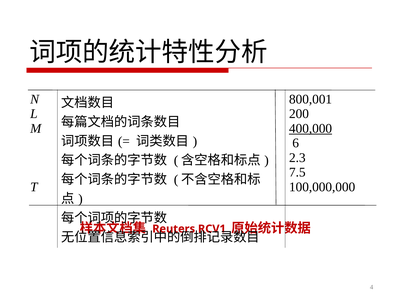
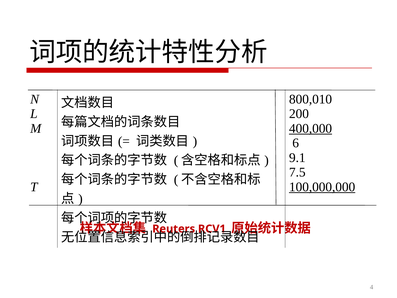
800,001: 800,001 -> 800,010
2.3: 2.3 -> 9.1
100,000,000 underline: none -> present
